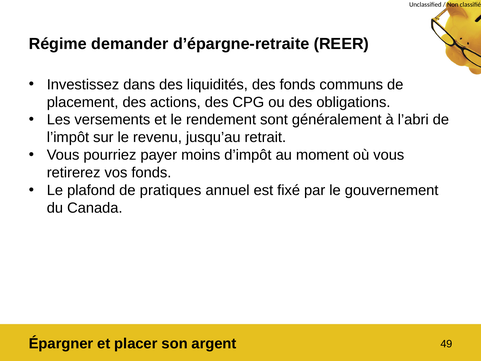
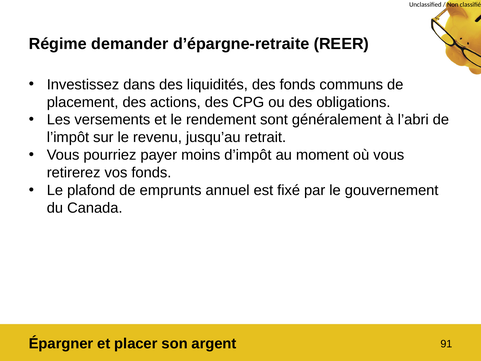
pratiques: pratiques -> emprunts
49: 49 -> 91
